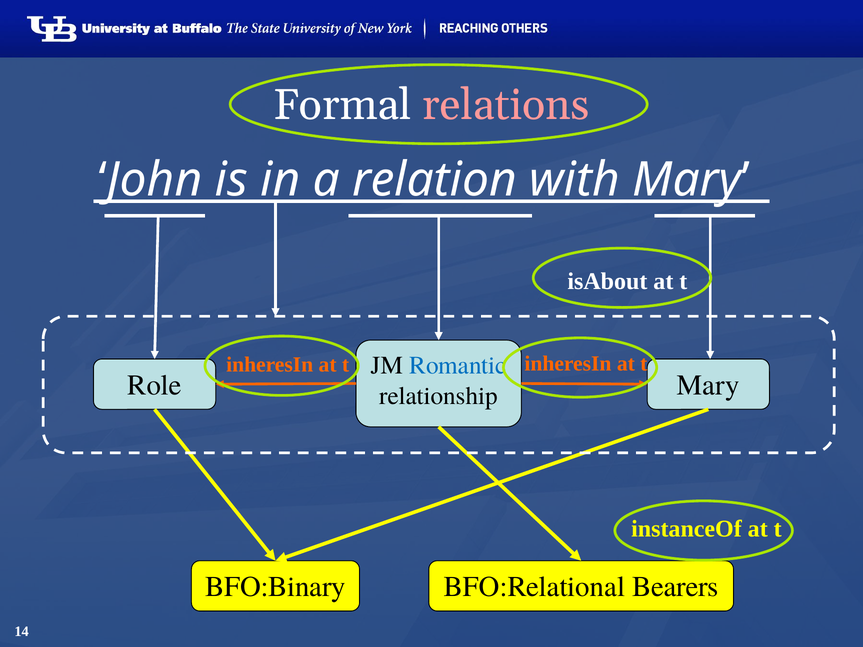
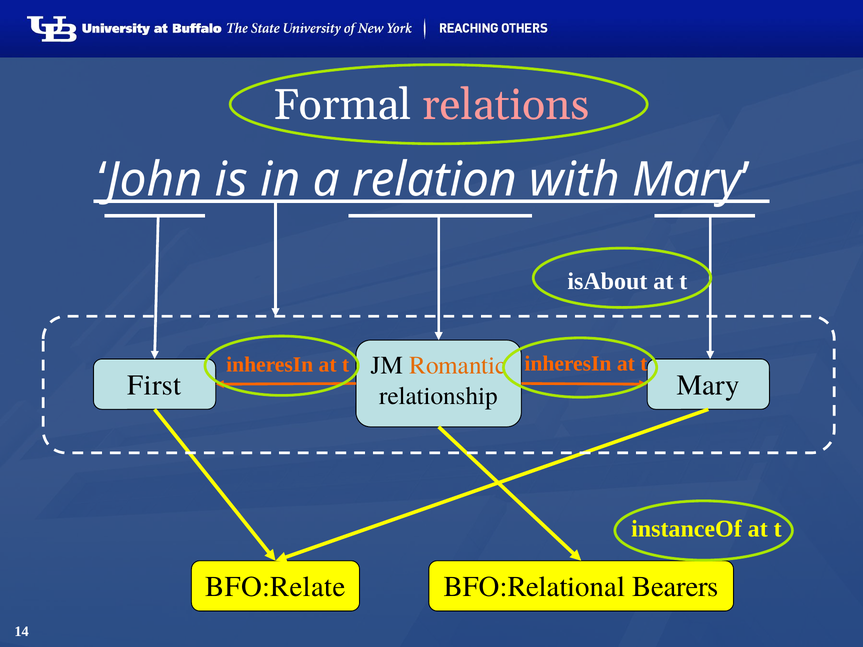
Romantic colour: blue -> orange
Role: Role -> First
BFO:Binary: BFO:Binary -> BFO:Relate
